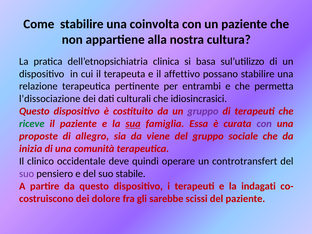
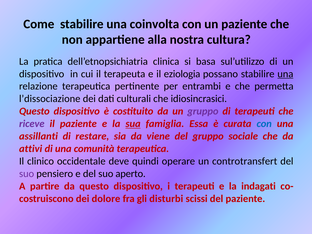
affettivo: affettivo -> eziologia
una at (285, 74) underline: none -> present
riceve colour: green -> purple
con at (264, 124) colour: purple -> blue
proposte: proposte -> assillanti
allegro: allegro -> restare
inizia: inizia -> attivi
stabile: stabile -> aperto
sarebbe: sarebbe -> disturbi
